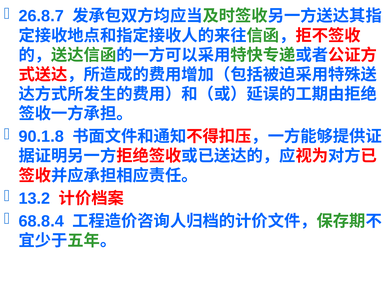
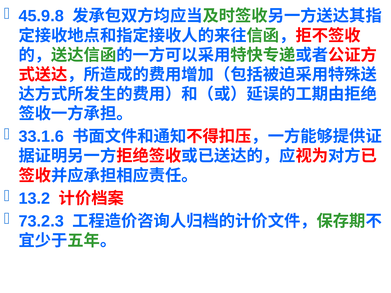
26.8.7: 26.8.7 -> 45.9.8
90.1.8: 90.1.8 -> 33.1.6
68.8.4: 68.8.4 -> 73.2.3
